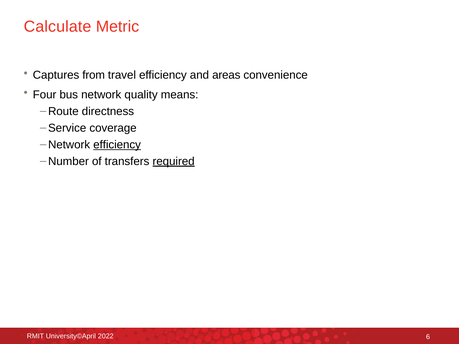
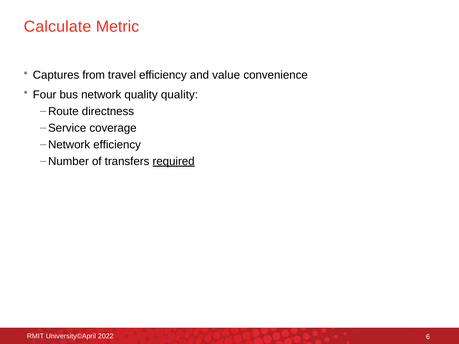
areas: areas -> value
quality means: means -> quality
efficiency at (117, 145) underline: present -> none
